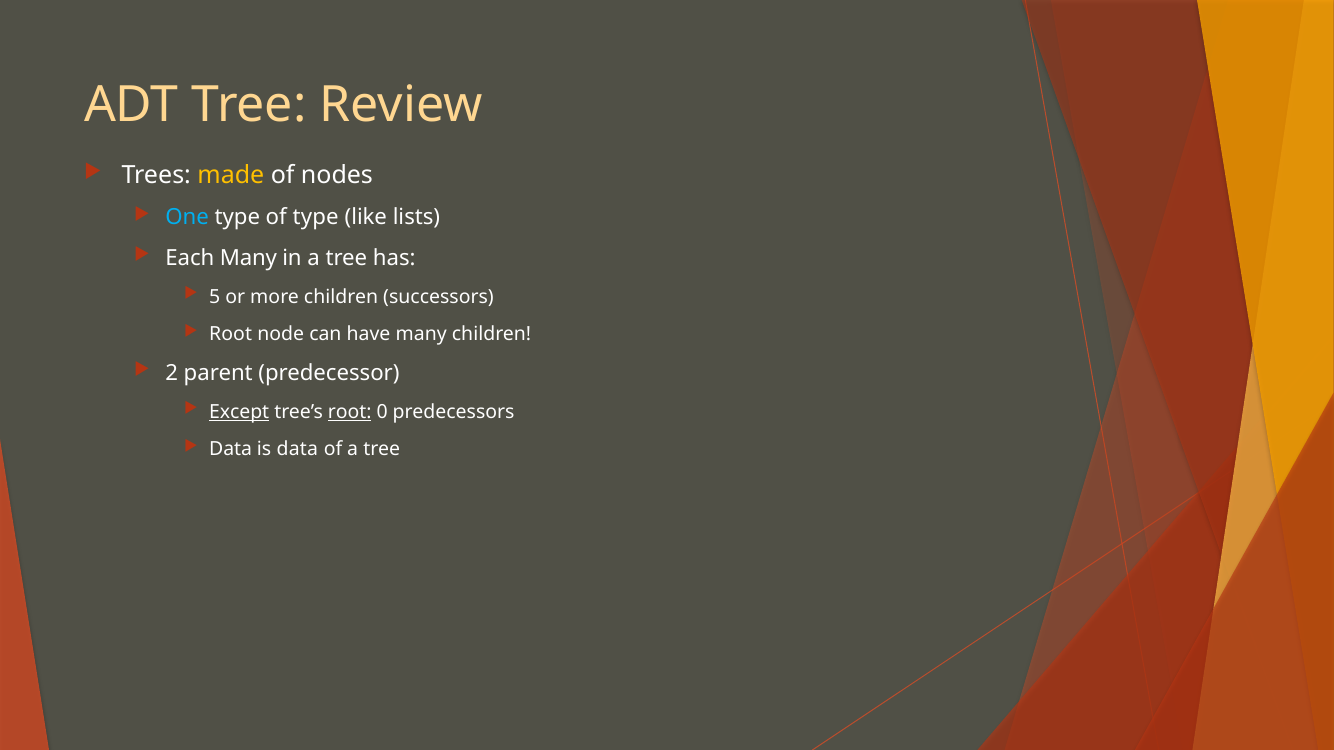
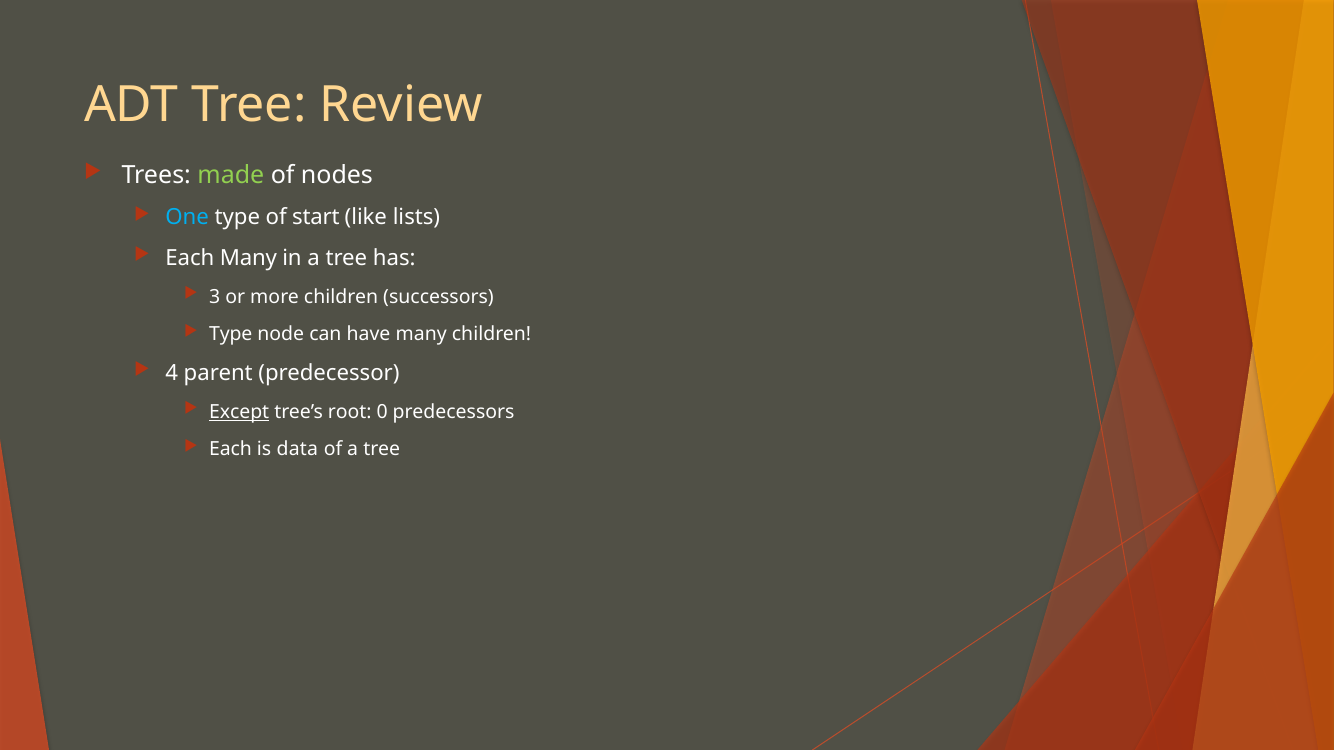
made colour: yellow -> light green
of type: type -> start
5: 5 -> 3
Root at (231, 334): Root -> Type
2: 2 -> 4
root at (350, 412) underline: present -> none
Data at (231, 449): Data -> Each
